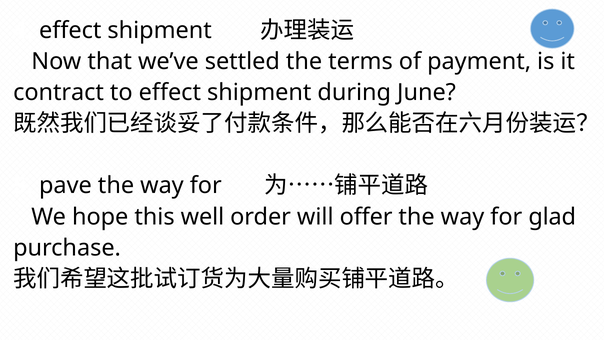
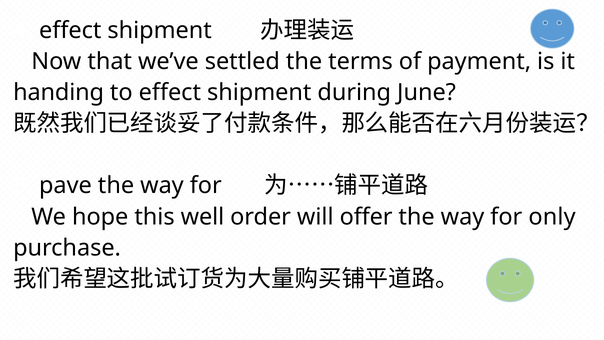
contract: contract -> handing
glad: glad -> only
